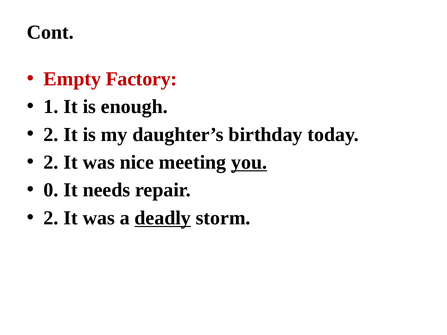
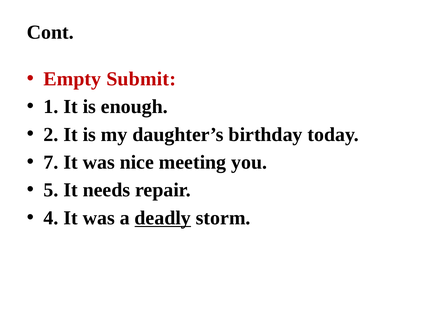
Factory: Factory -> Submit
2 at (51, 162): 2 -> 7
you underline: present -> none
0: 0 -> 5
2 at (51, 218): 2 -> 4
